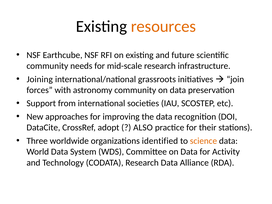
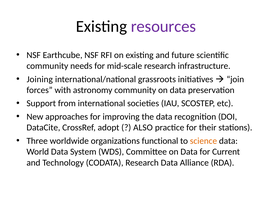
resources colour: orange -> purple
identified: identified -> functional
Activity: Activity -> Current
